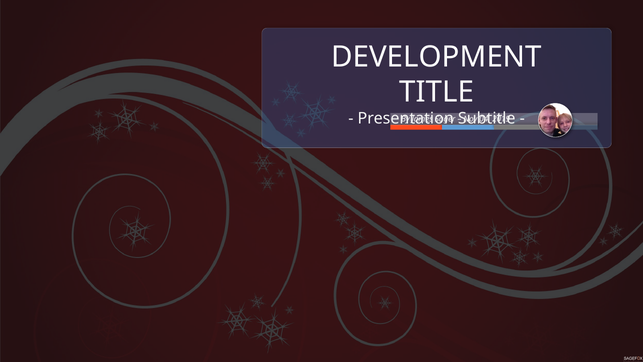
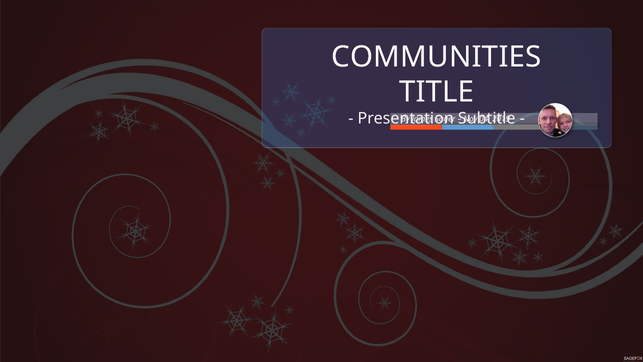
DEVELOPMENT: DEVELOPMENT -> COMMUNITIES
